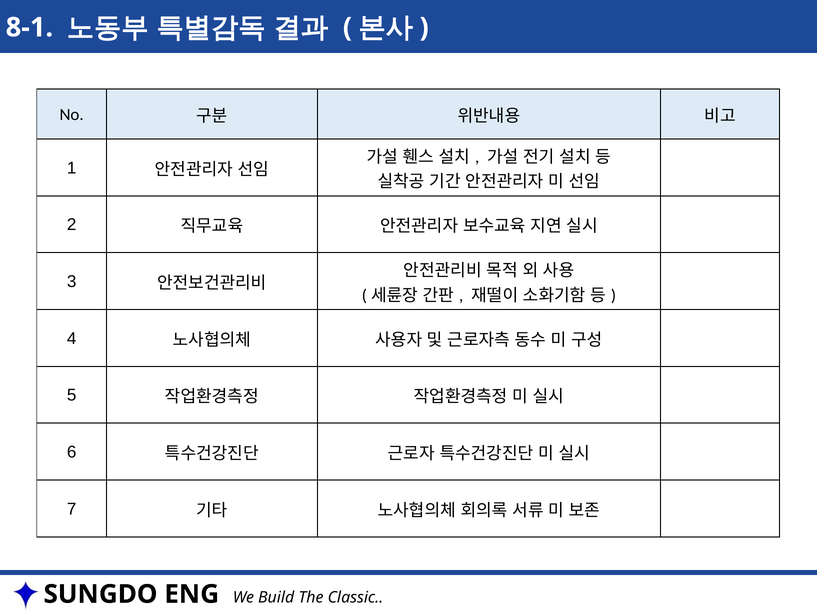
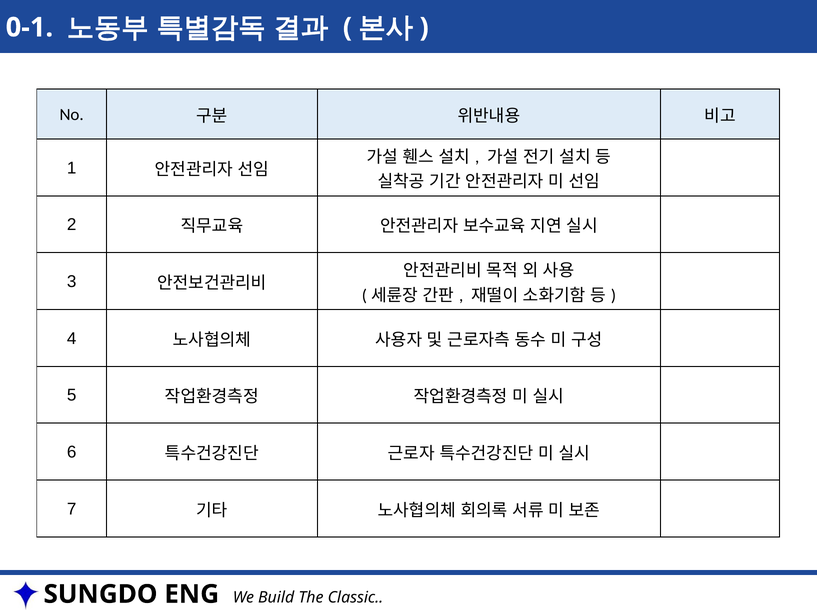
8-1: 8-1 -> 0-1
